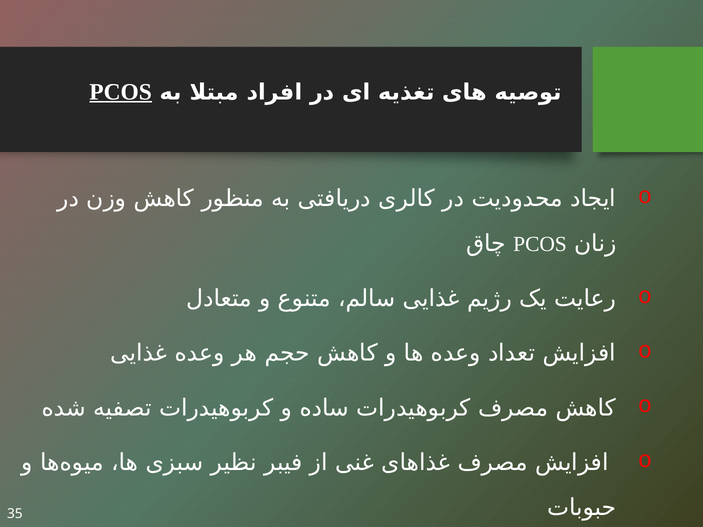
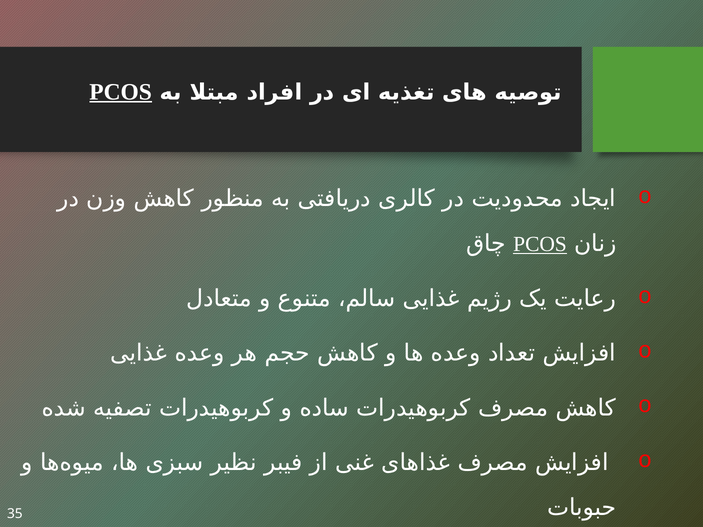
PCOS at (540, 244) underline: none -> present
